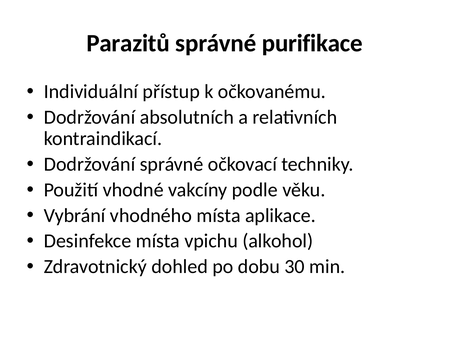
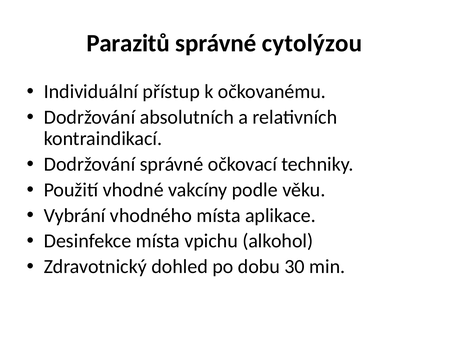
purifikace: purifikace -> cytolýzou
